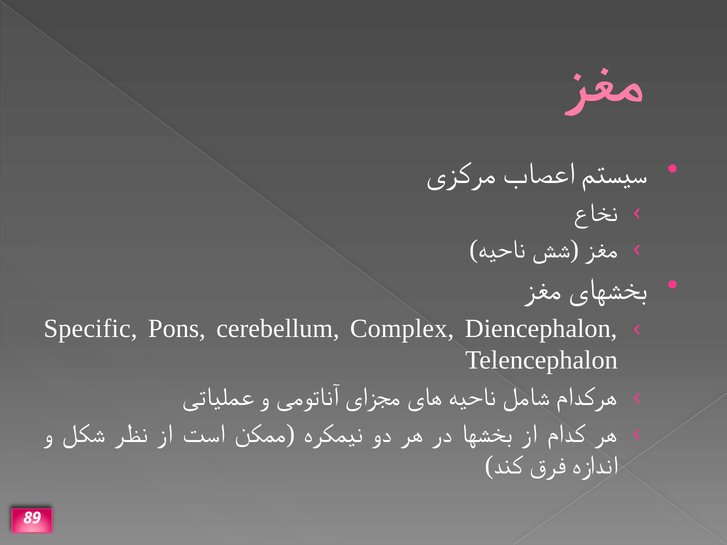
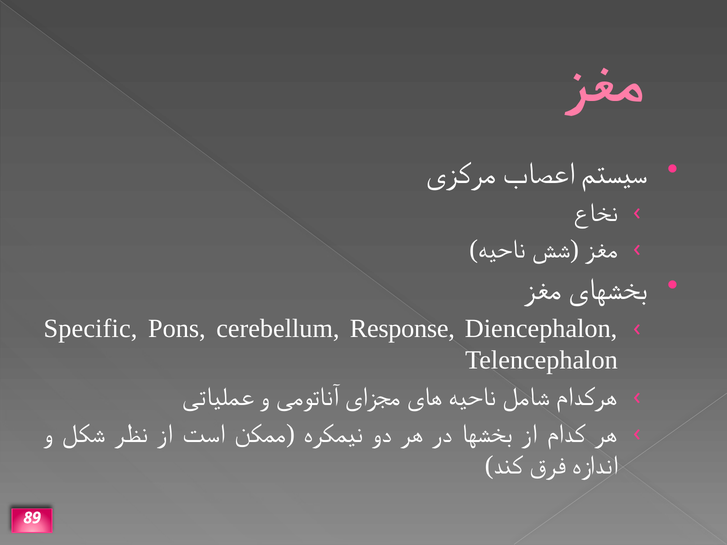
Complex: Complex -> Response
